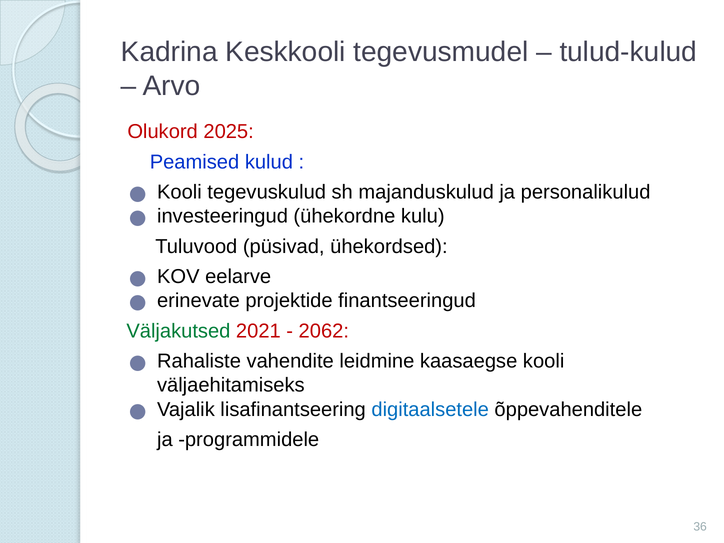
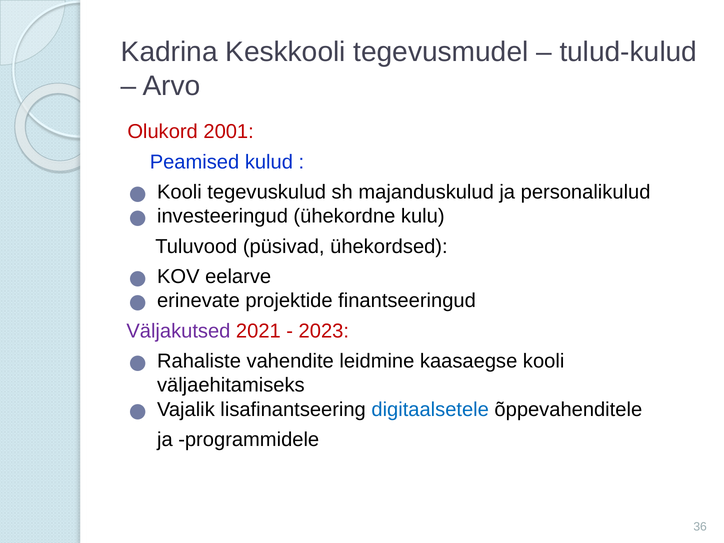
2025: 2025 -> 2001
Väljakutsed colour: green -> purple
2062: 2062 -> 2023
